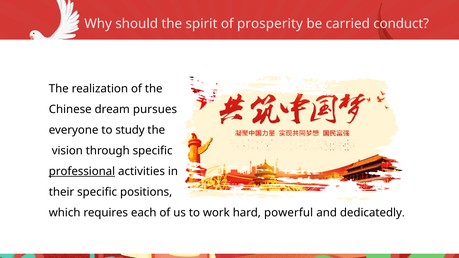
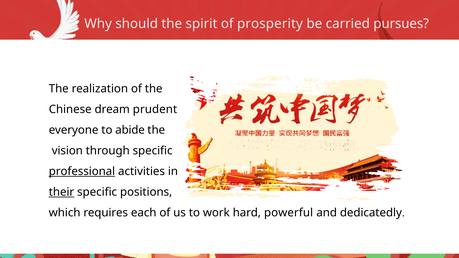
conduct: conduct -> pursues
pursues: pursues -> prudent
study: study -> abide
their underline: none -> present
